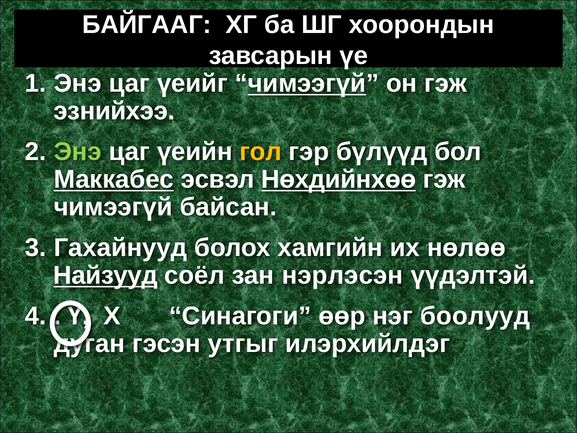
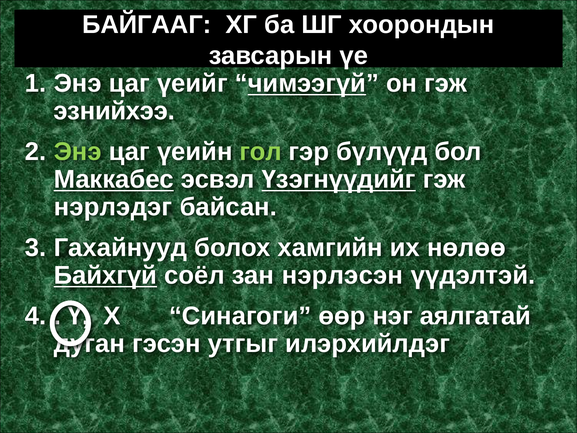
гол colour: yellow -> light green
Нөхдийнхөө: Нөхдийнхөө -> Үзэгнүүдийг
чимээгүй at (113, 207): чимээгүй -> нэрлэдэг
Найзууд: Найзууд -> Байхгүй
боолууд: боолууд -> аялгатай
